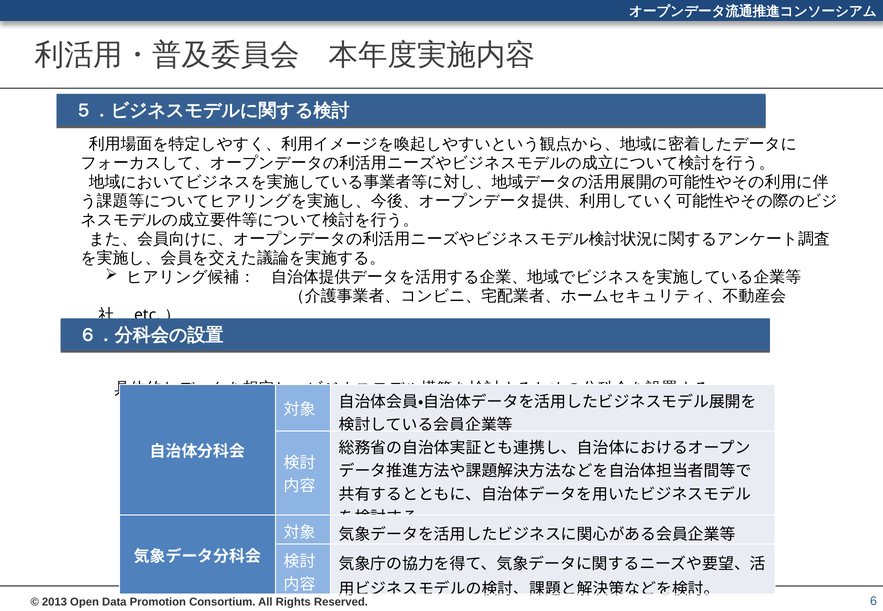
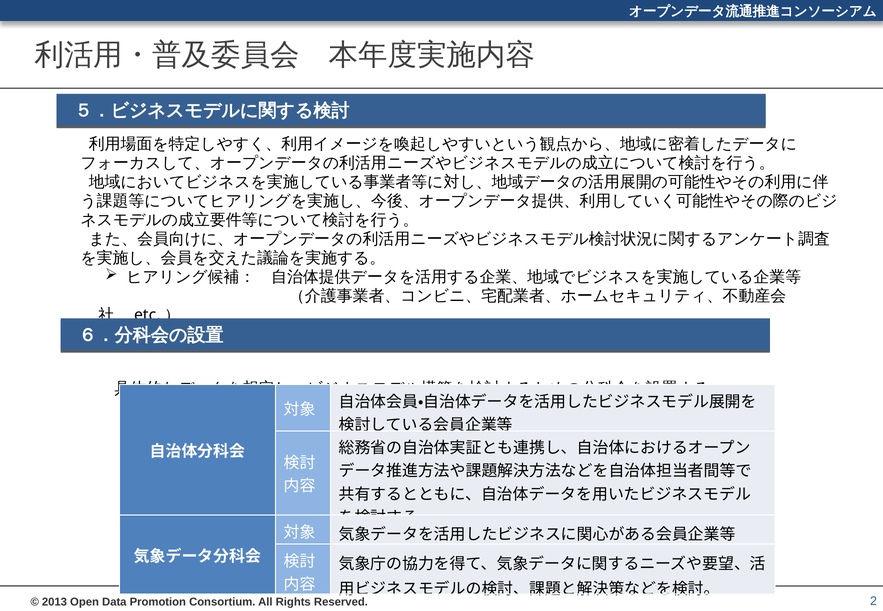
6: 6 -> 2
